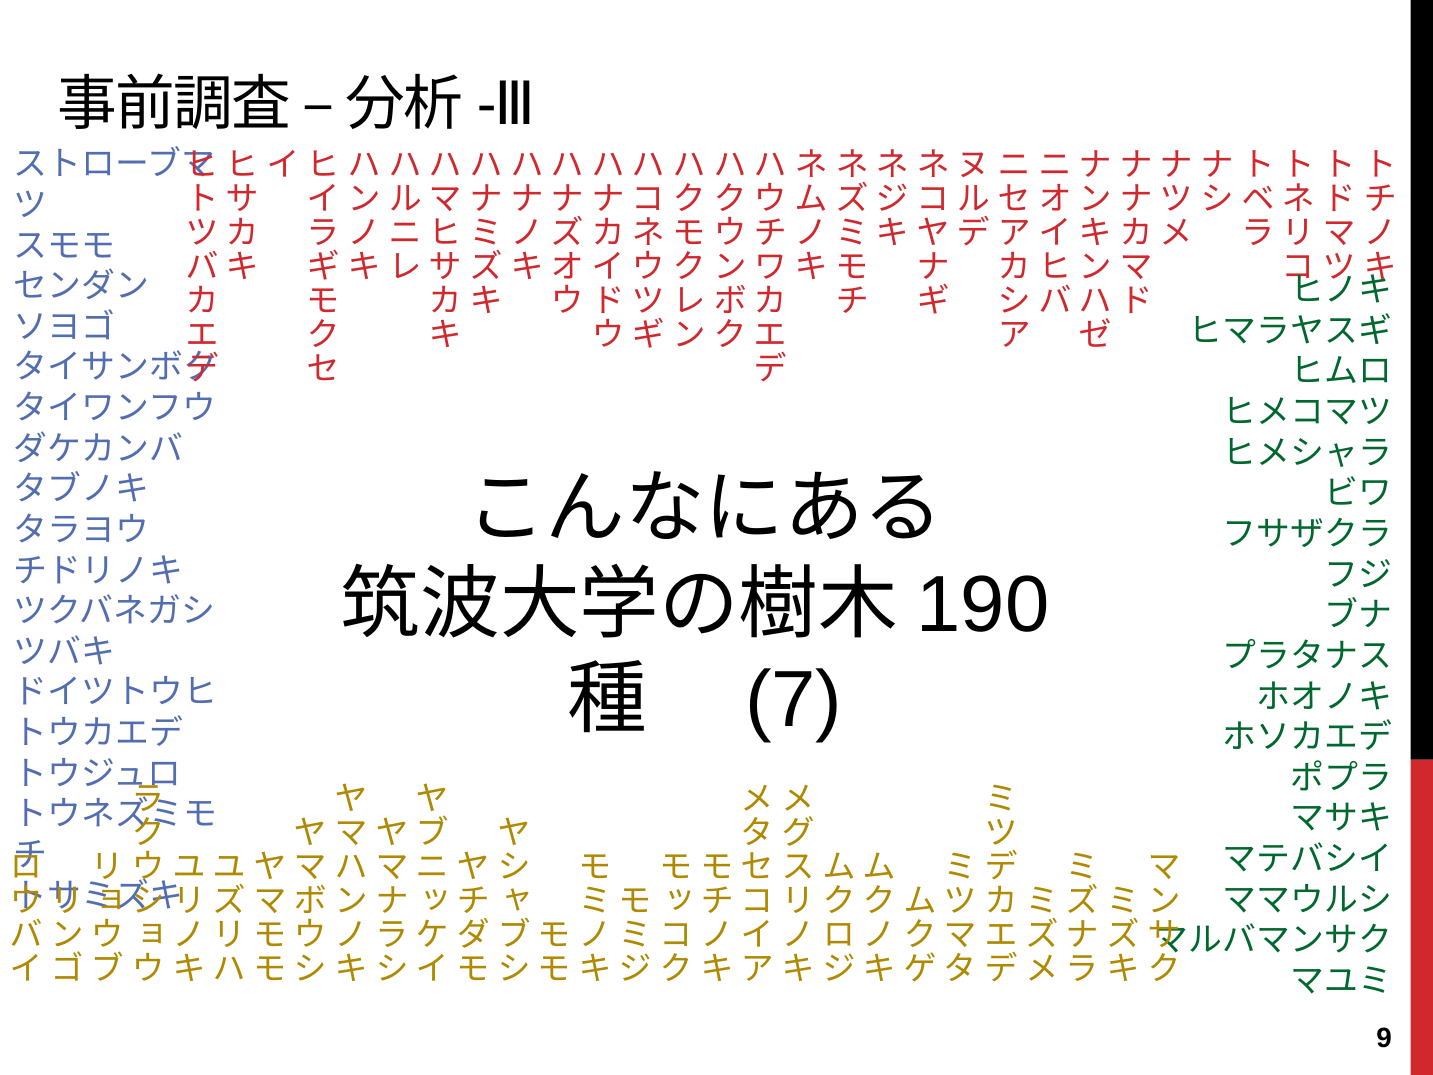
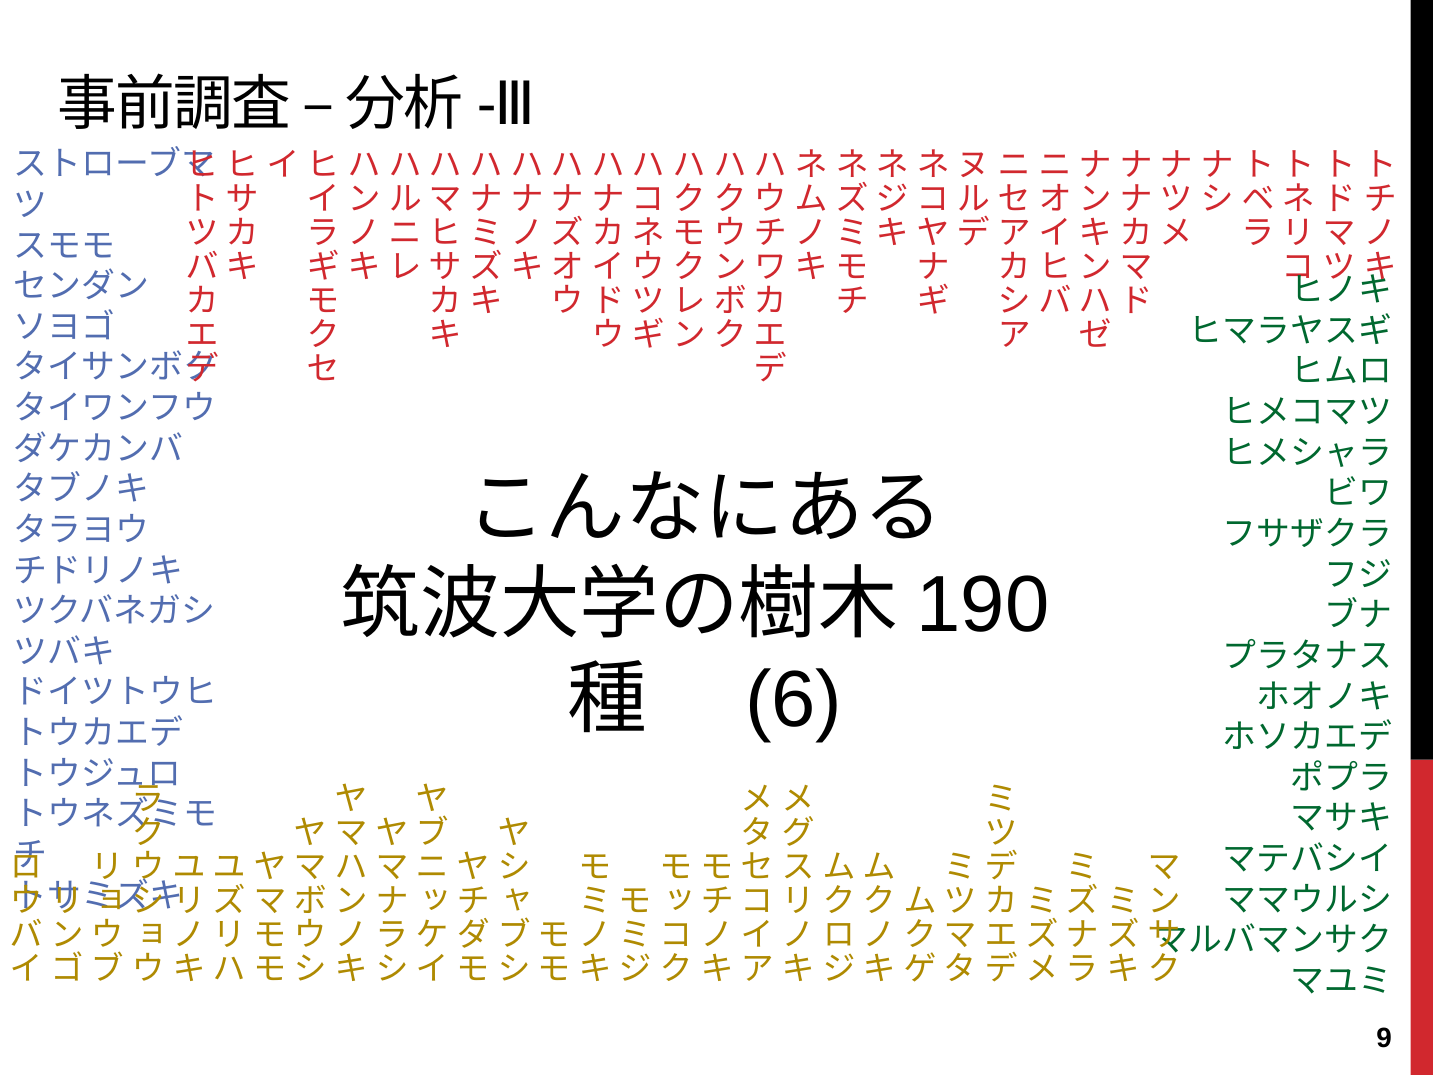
7: 7 -> 6
